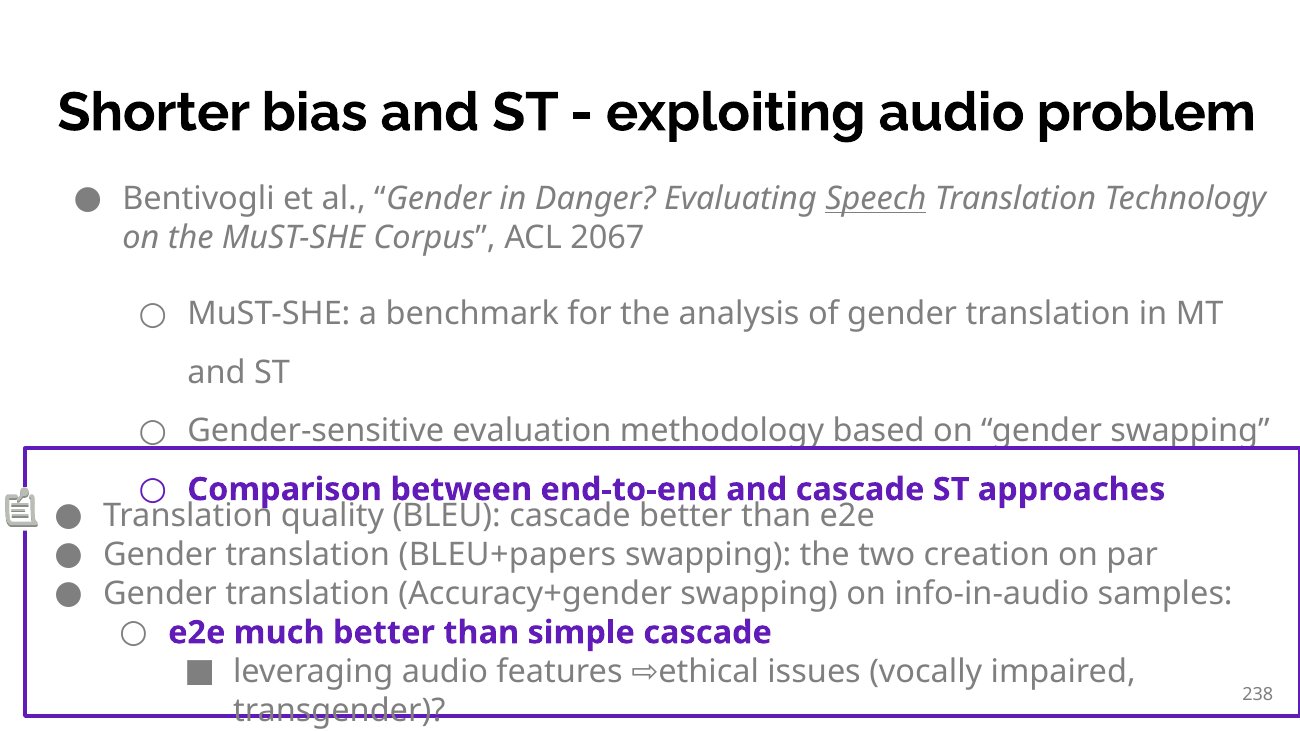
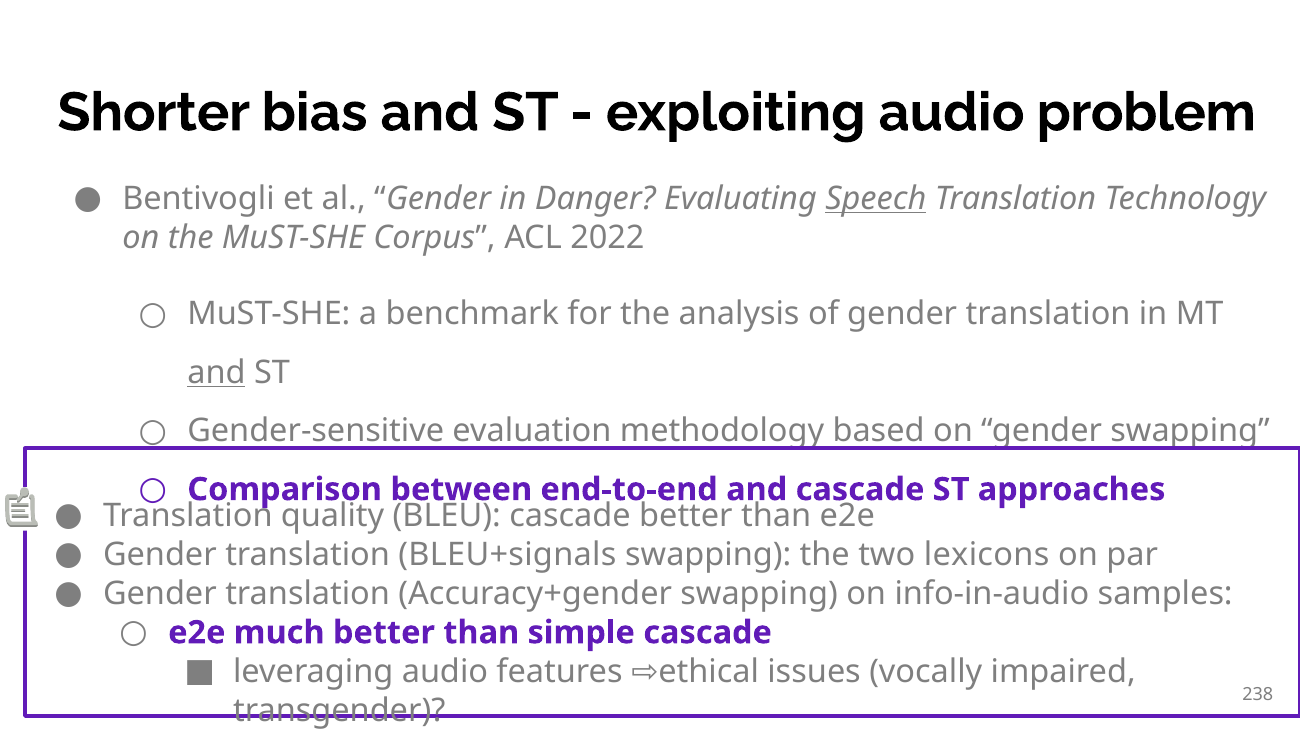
2067: 2067 -> 2022
and at (216, 373) underline: none -> present
BLEU+papers: BLEU+papers -> BLEU+signals
creation: creation -> lexicons
